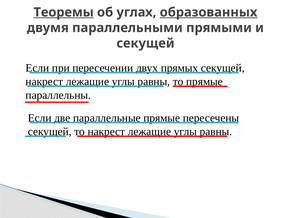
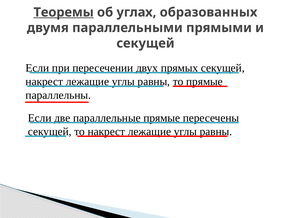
образованных underline: present -> none
